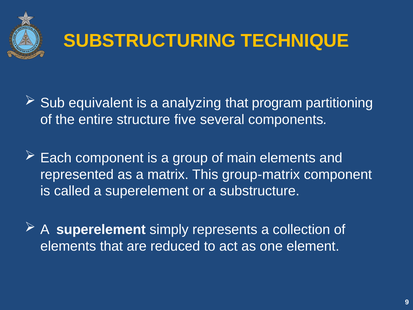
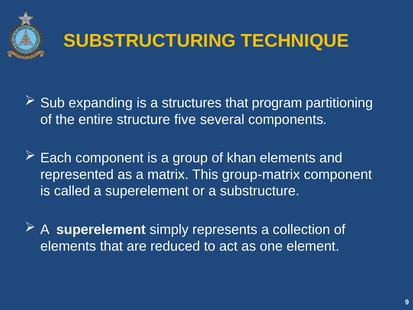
equivalent: equivalent -> expanding
analyzing: analyzing -> structures
main: main -> khan
